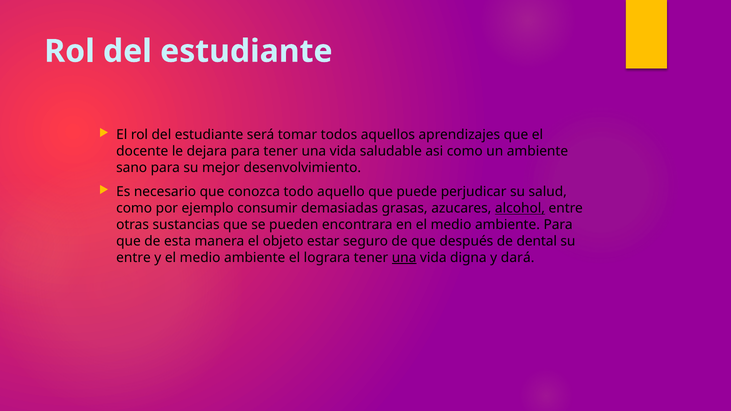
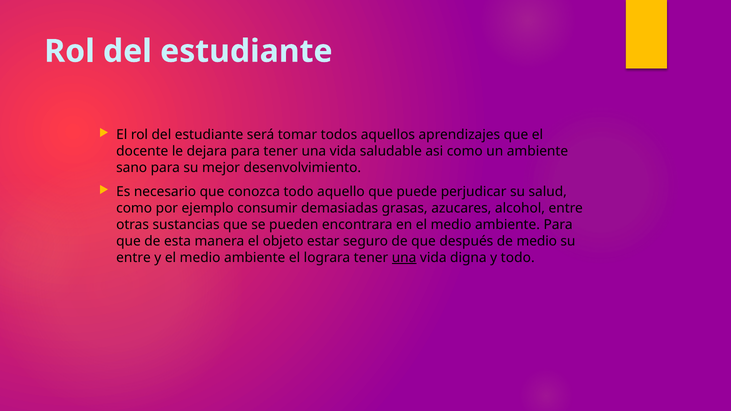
alcohol underline: present -> none
de dental: dental -> medio
y dará: dará -> todo
